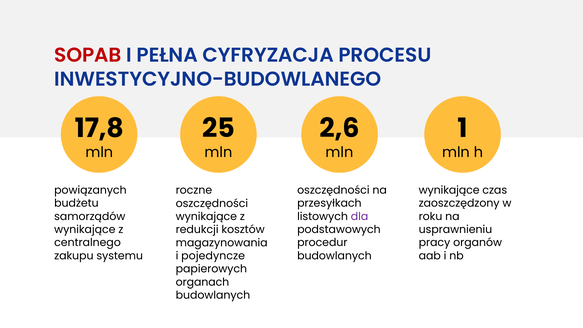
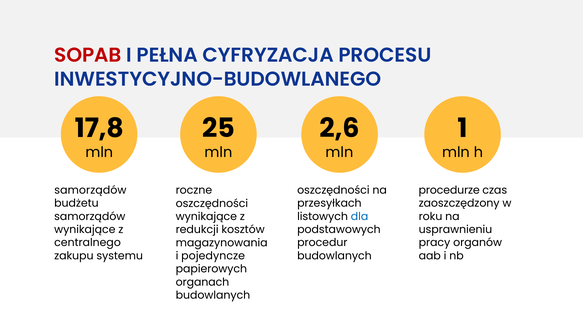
powiązanych at (90, 190): powiązanych -> samorządów
wynikające at (449, 190): wynikające -> procedurze
dla colour: purple -> blue
